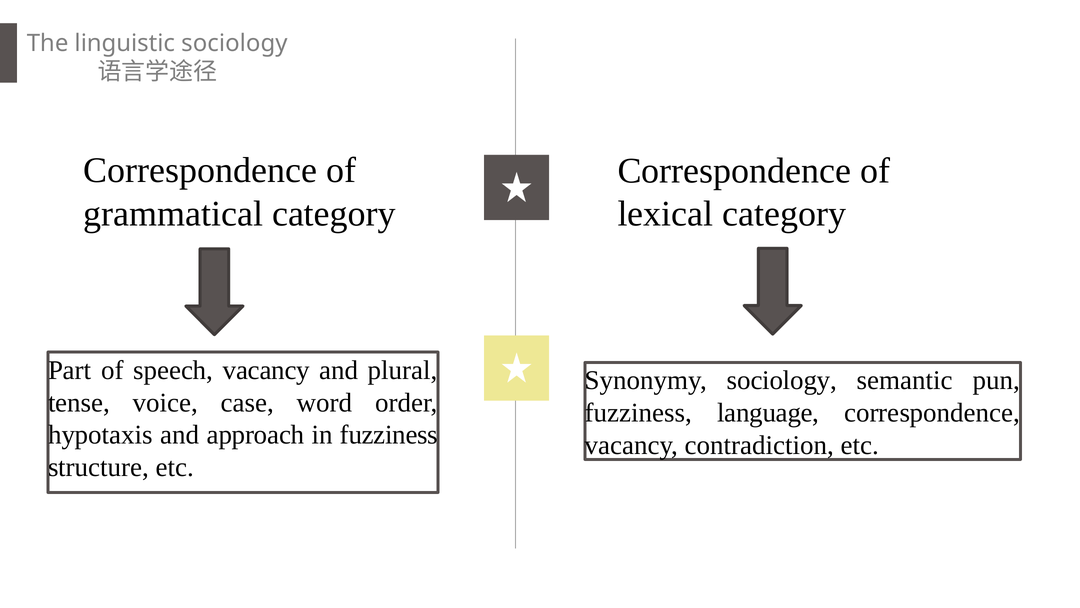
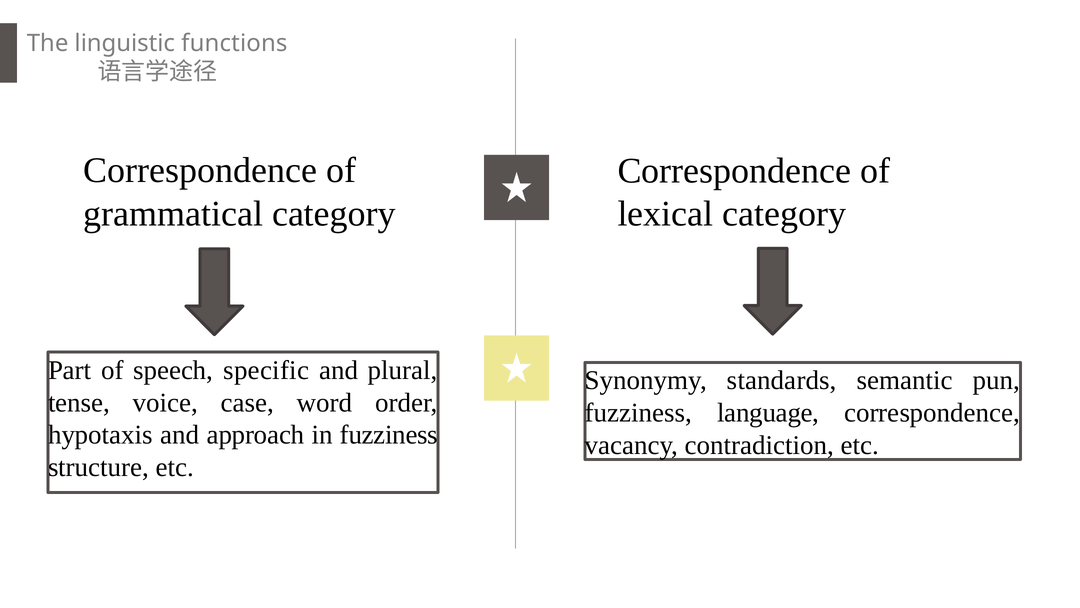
linguistic sociology: sociology -> functions
speech vacancy: vacancy -> specific
Synonymy sociology: sociology -> standards
